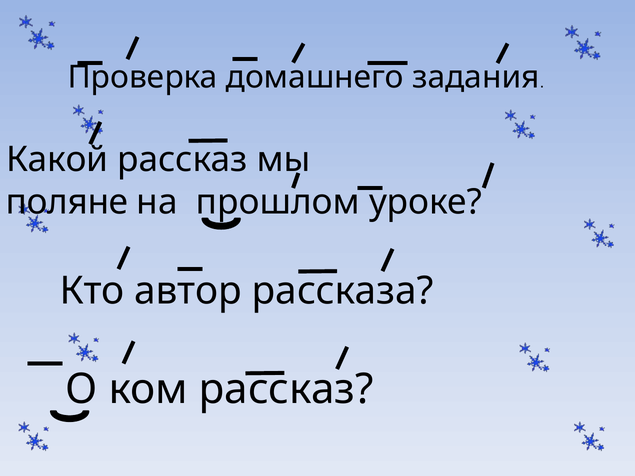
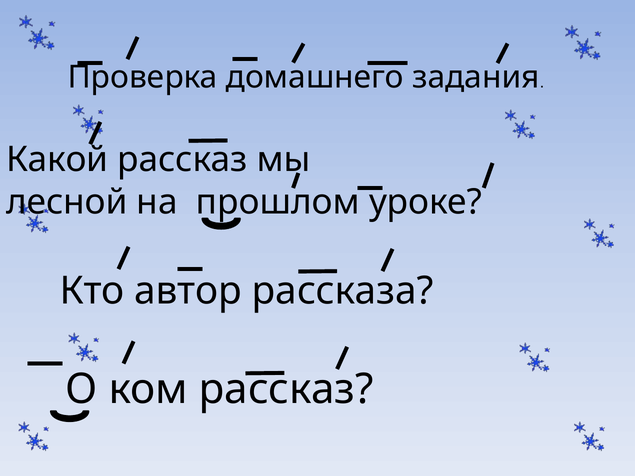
поляне: поляне -> лесной
